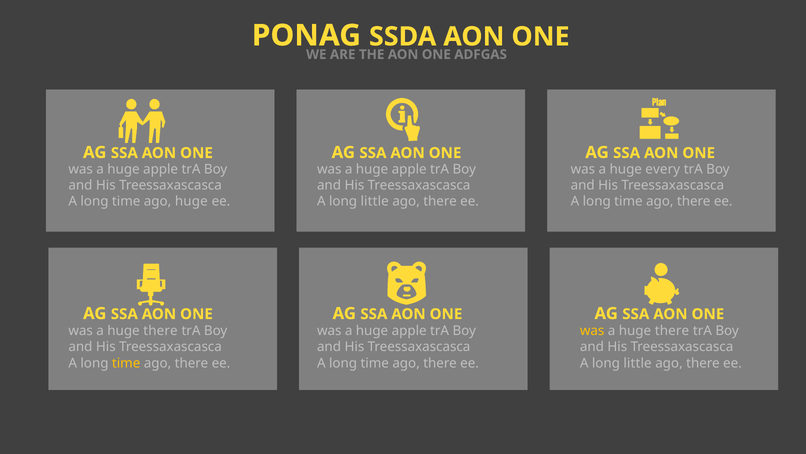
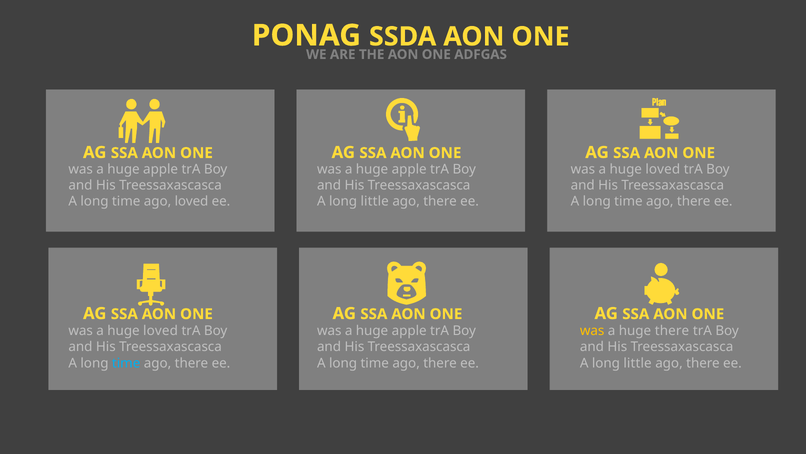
every at (663, 169): every -> loved
ago huge: huge -> loved
there at (161, 330): there -> loved
time at (126, 363) colour: yellow -> light blue
